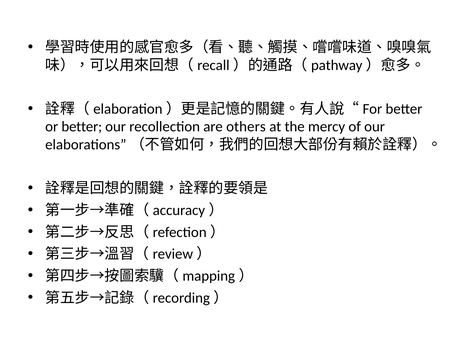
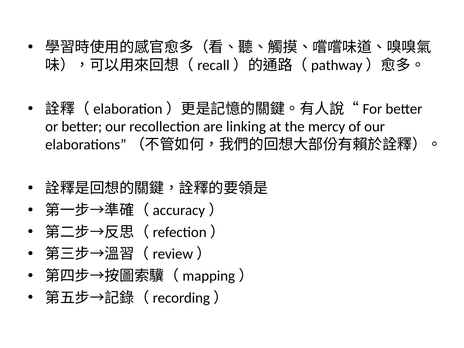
others: others -> linking
